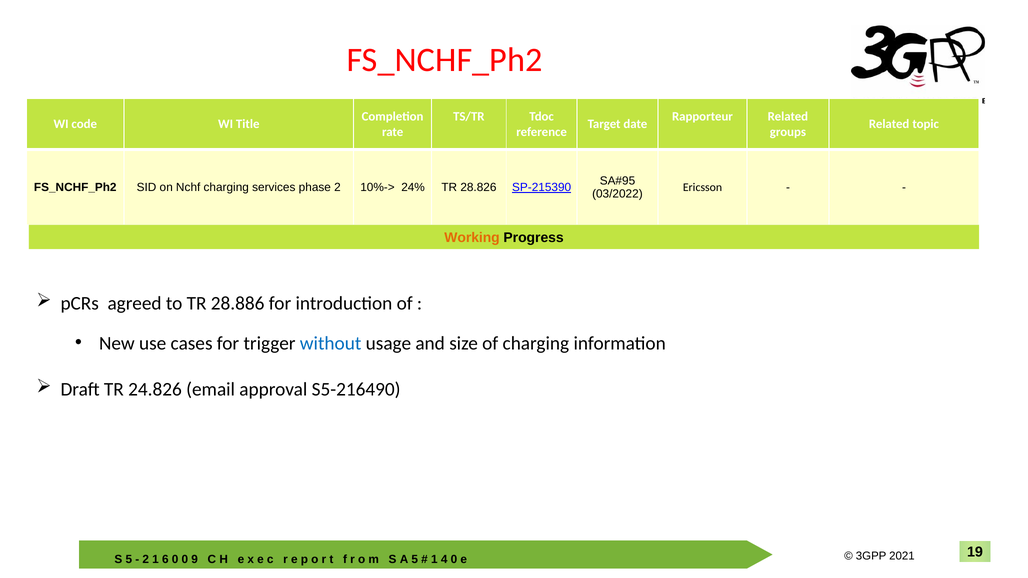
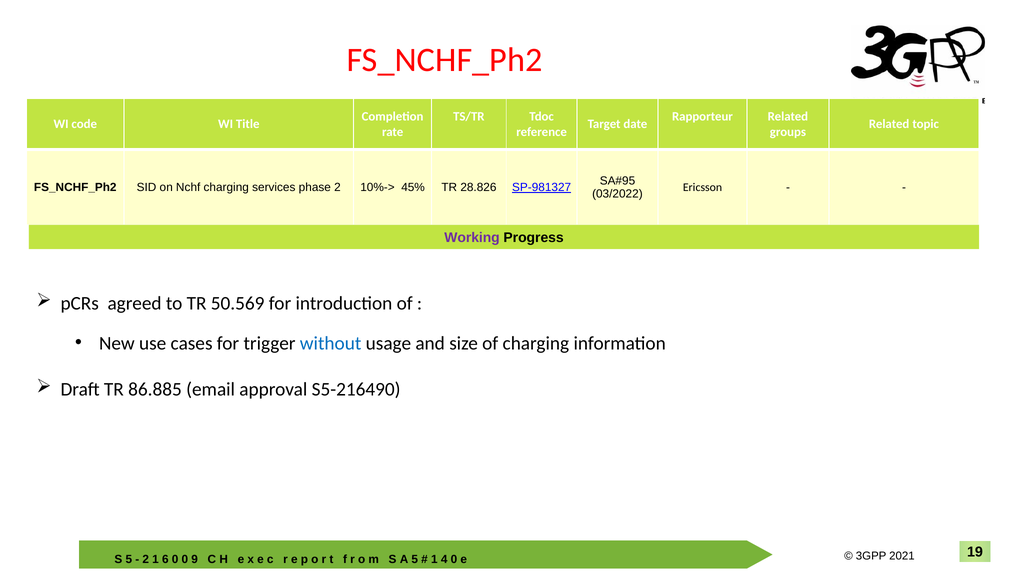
24%: 24% -> 45%
SP-215390: SP-215390 -> SP-981327
Working colour: orange -> purple
28.886: 28.886 -> 50.569
24.826: 24.826 -> 86.885
